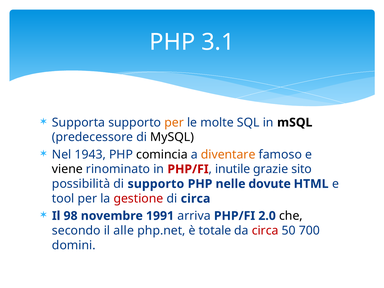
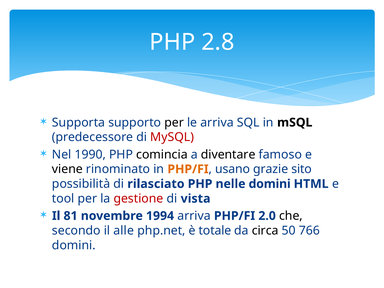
3.1: 3.1 -> 2.8
per at (174, 122) colour: orange -> black
le molte: molte -> arriva
MySQL colour: black -> red
1943: 1943 -> 1990
diventare colour: orange -> black
PHP/FI at (188, 169) colour: red -> orange
inutile: inutile -> usano
di supporto: supporto -> rilasciato
nelle dovute: dovute -> domini
di circa: circa -> vista
98: 98 -> 81
1991: 1991 -> 1994
circa at (265, 231) colour: red -> black
700: 700 -> 766
